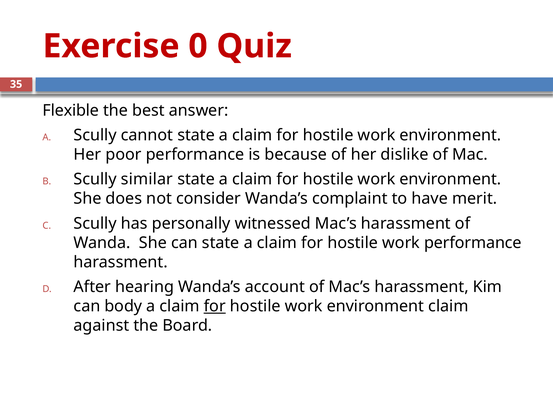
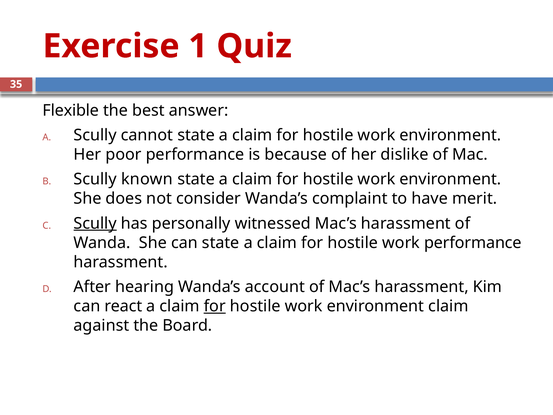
0: 0 -> 1
similar: similar -> known
Scully at (95, 223) underline: none -> present
body: body -> react
